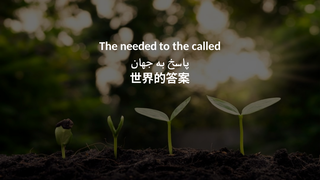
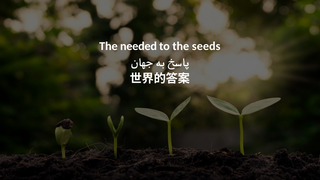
called: called -> seeds
